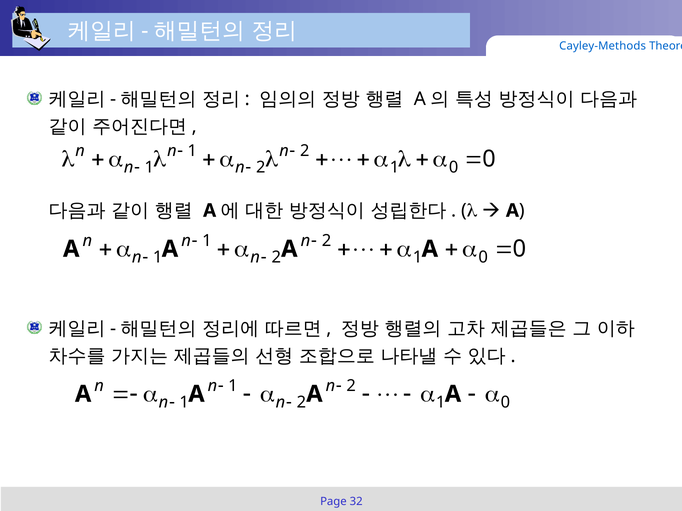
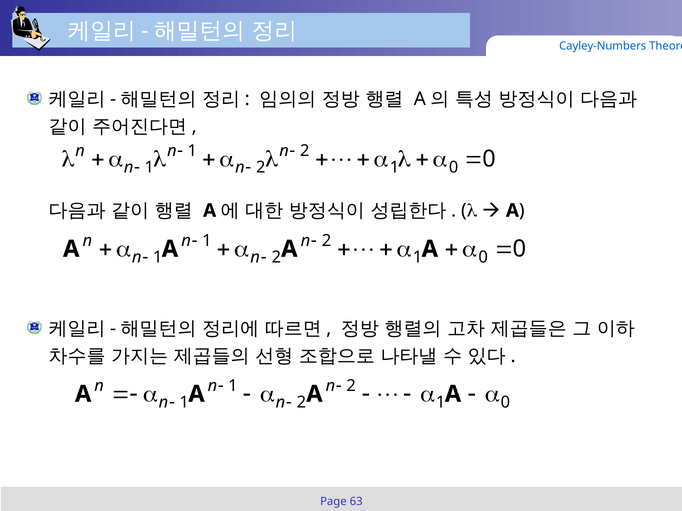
Cayley-Methods: Cayley-Methods -> Cayley-Numbers
32: 32 -> 63
